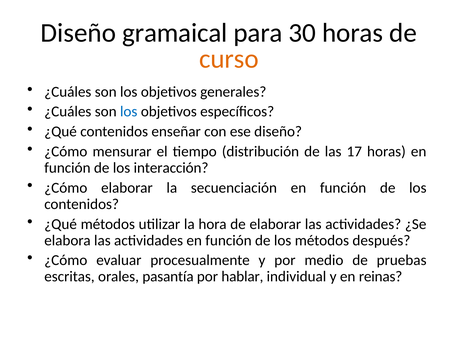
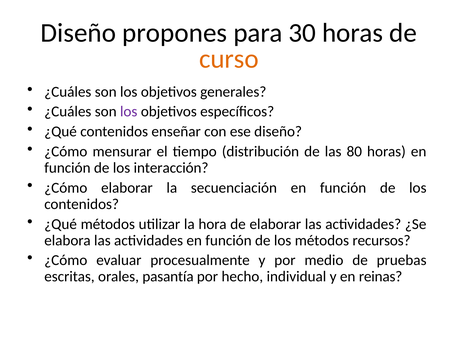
gramaical: gramaical -> propones
los at (129, 112) colour: blue -> purple
17: 17 -> 80
después: después -> recursos
hablar: hablar -> hecho
